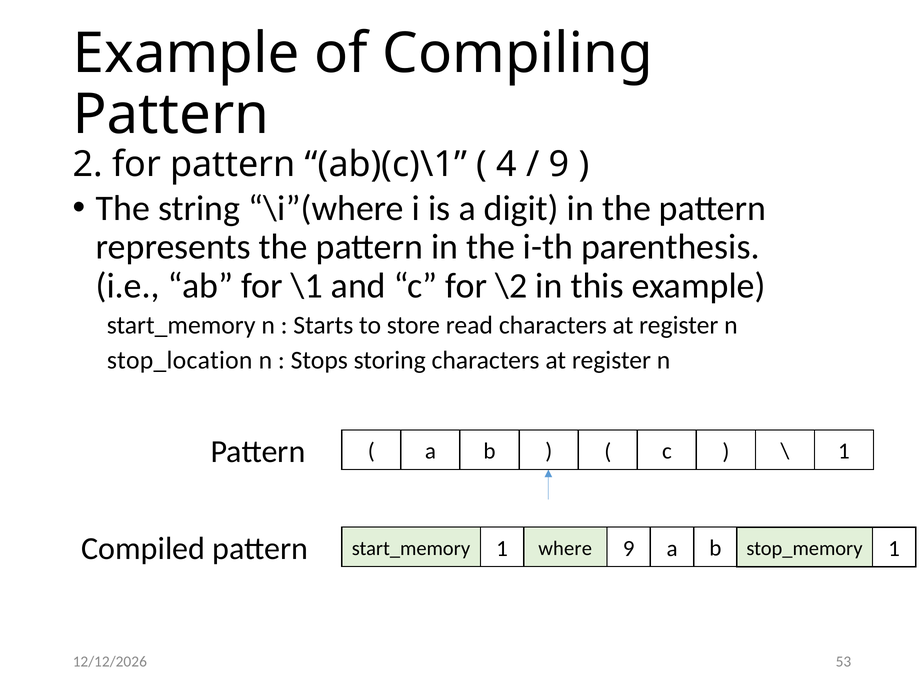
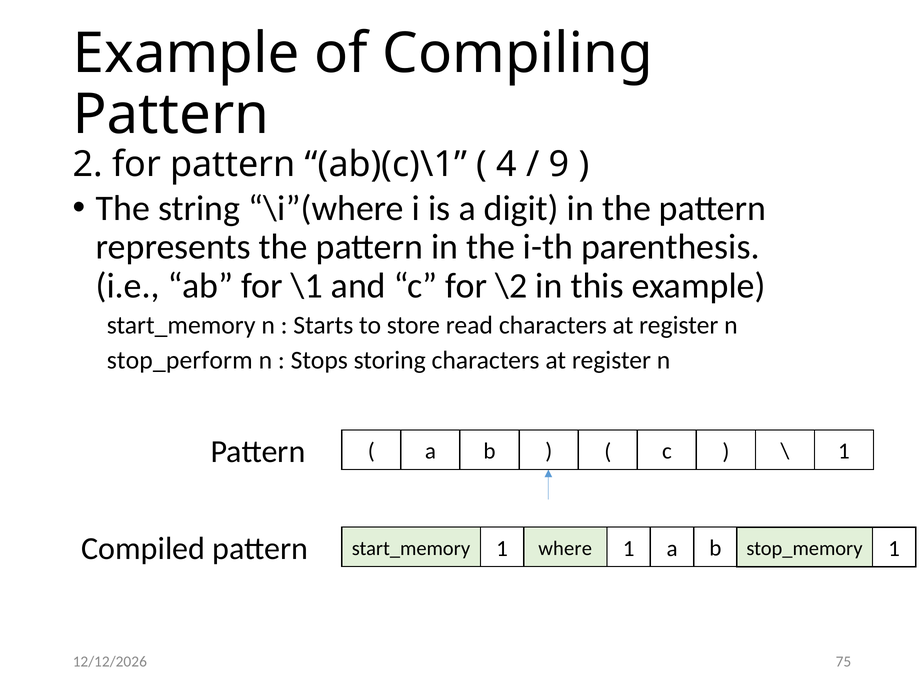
stop_location: stop_location -> stop_perform
pattern 9: 9 -> 1
53: 53 -> 75
